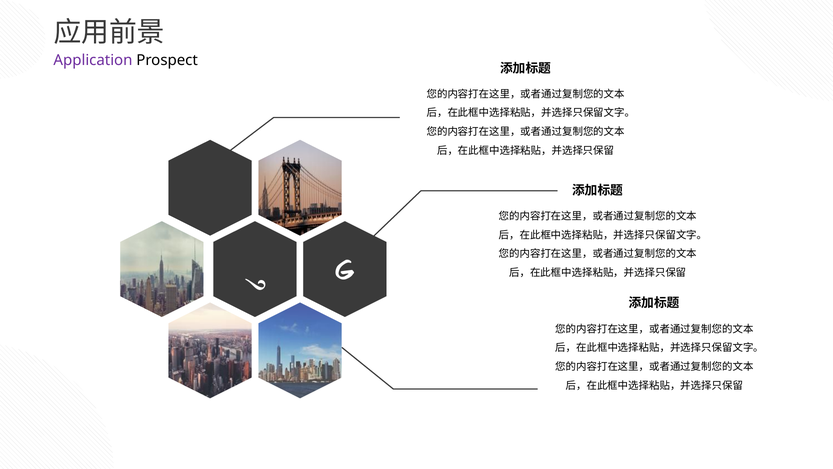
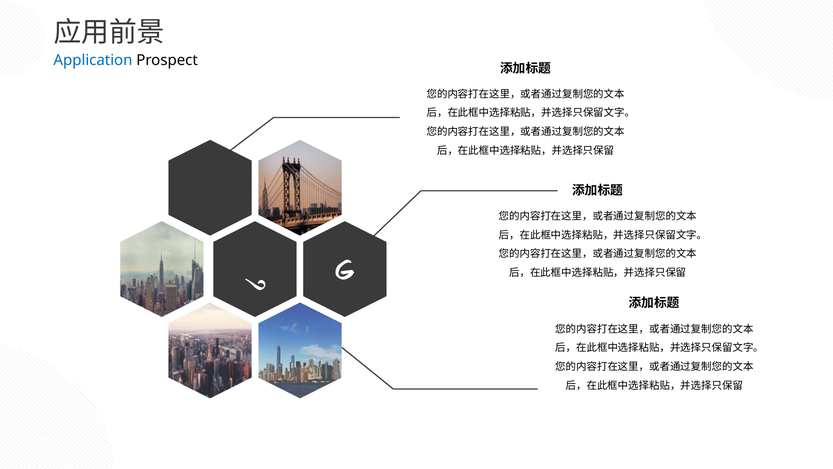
Application colour: purple -> blue
